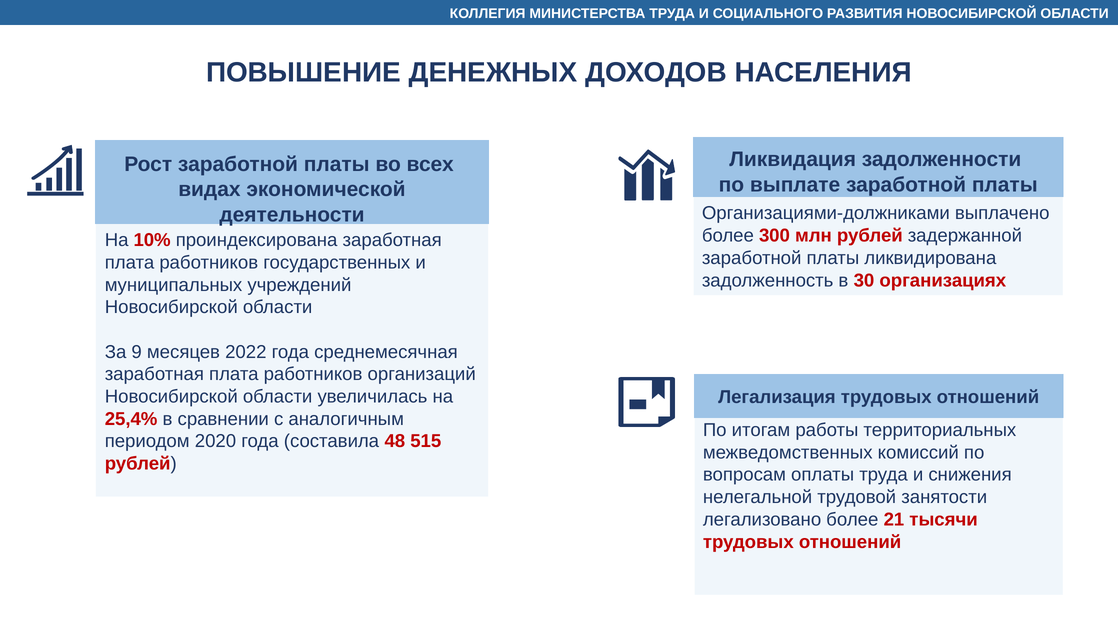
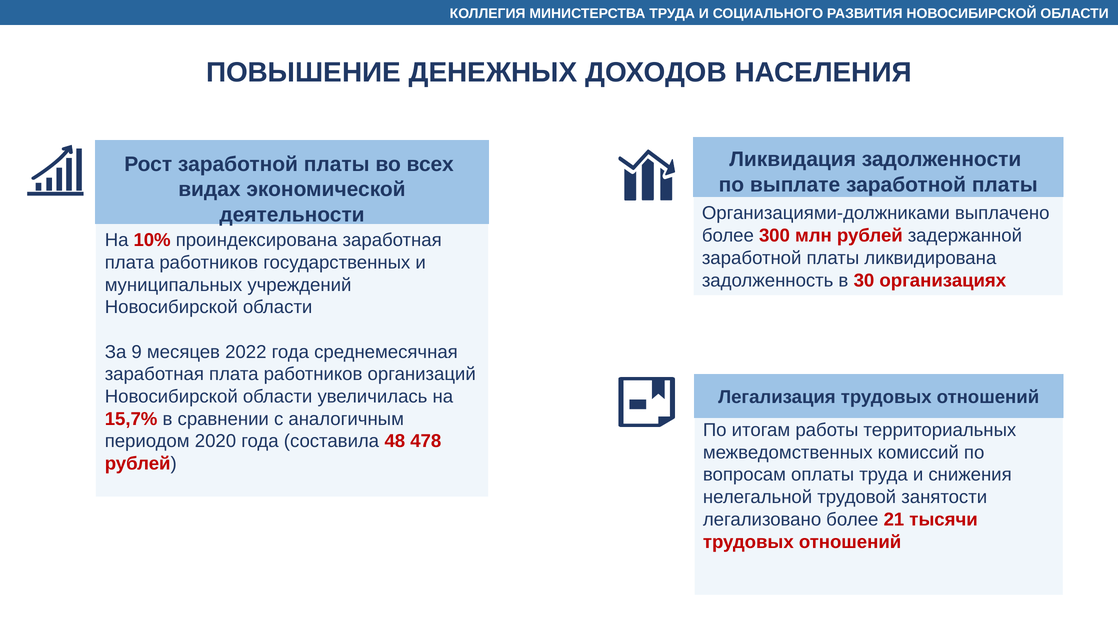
25,4%: 25,4% -> 15,7%
515: 515 -> 478
